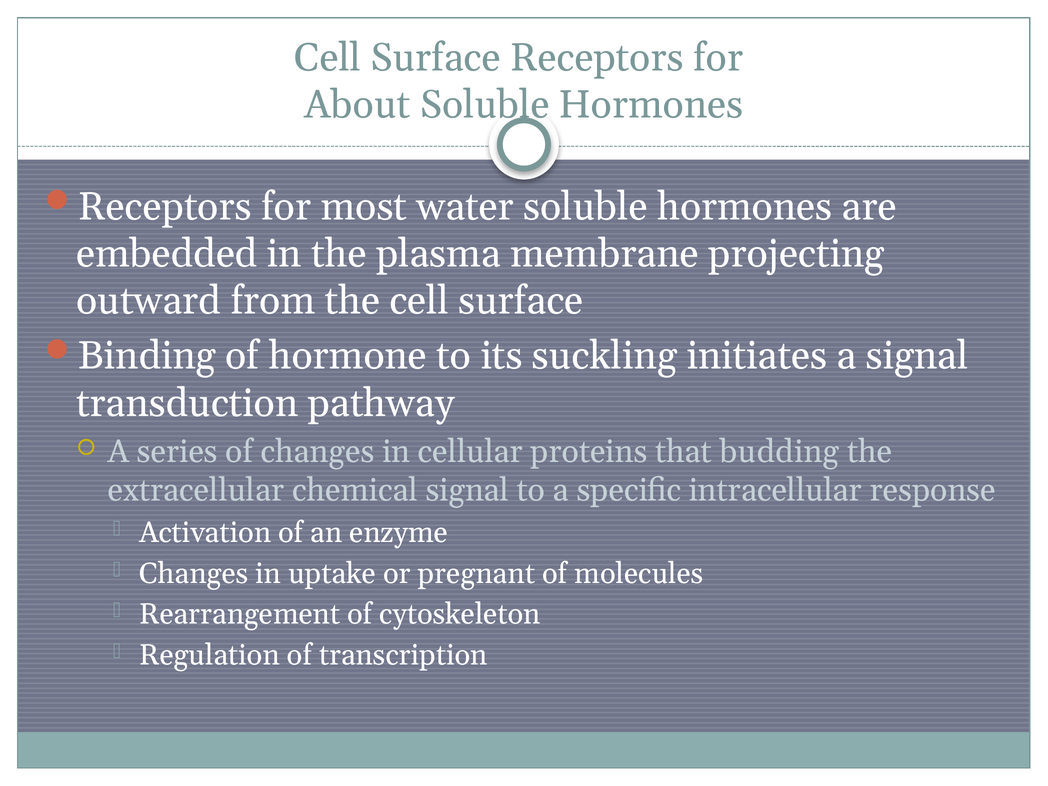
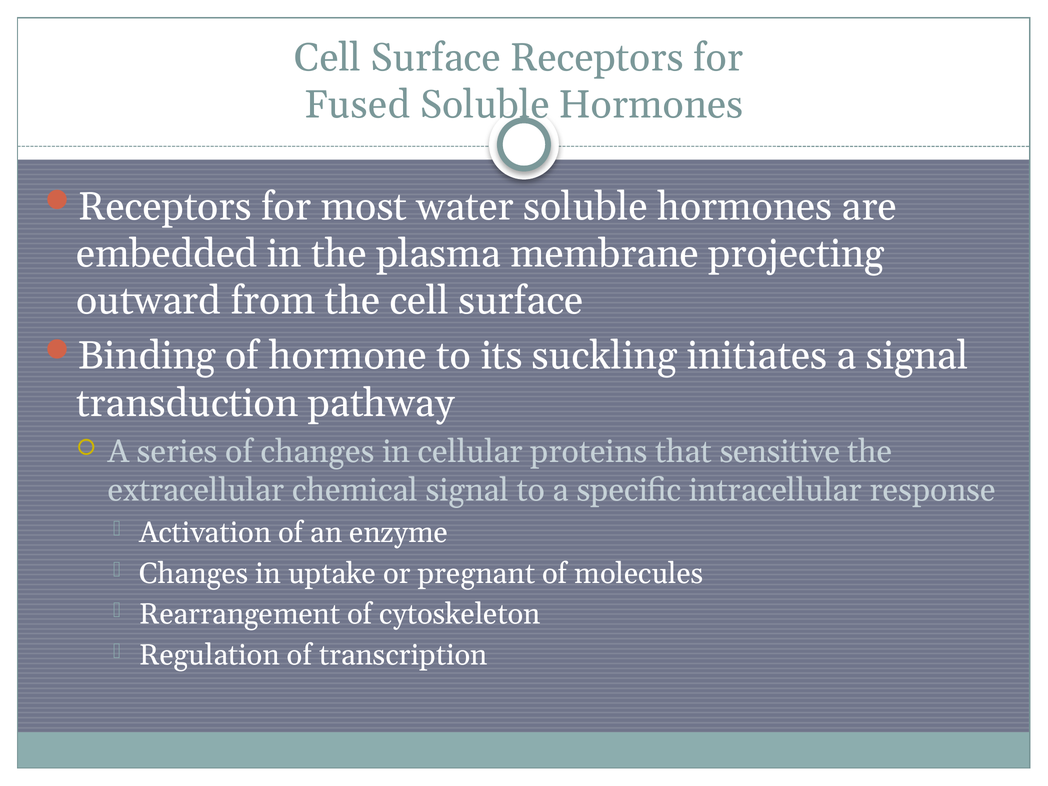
About: About -> Fused
budding: budding -> sensitive
